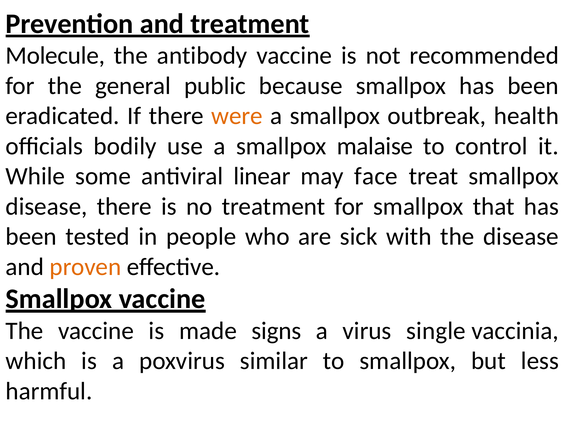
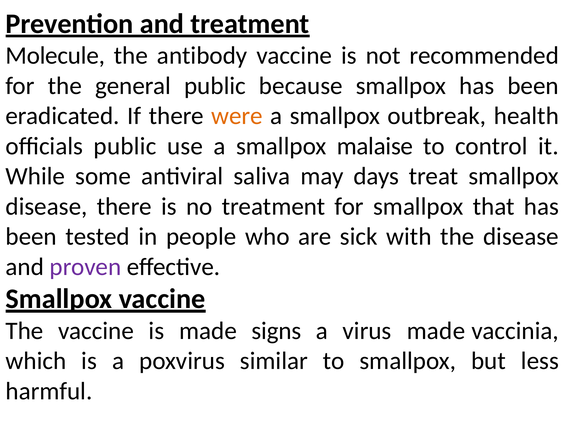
officials bodily: bodily -> public
linear: linear -> saliva
face: face -> days
proven colour: orange -> purple
virus single: single -> made
